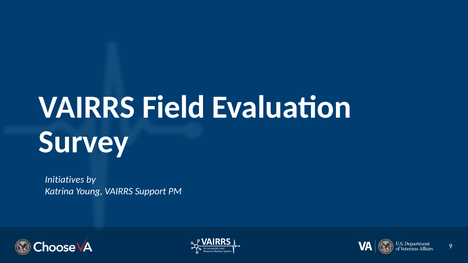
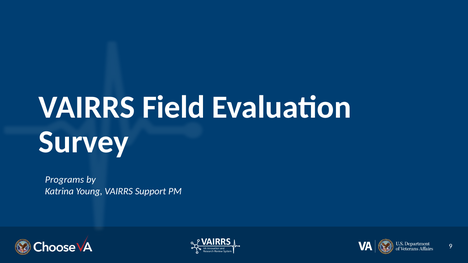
Initiatives: Initiatives -> Programs
